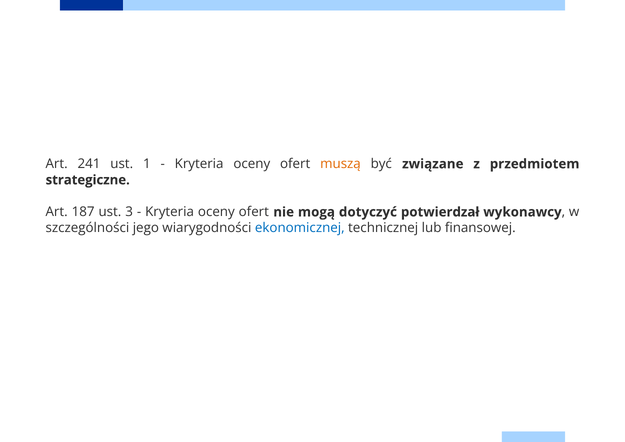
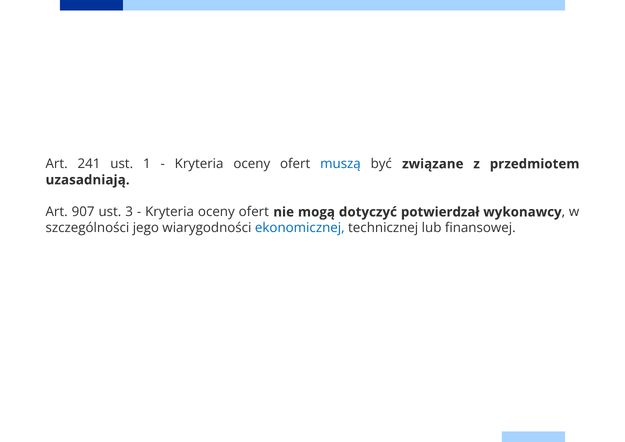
muszą colour: orange -> blue
strategiczne: strategiczne -> uzasadniają
187: 187 -> 907
